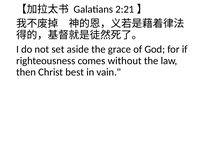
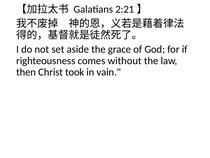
best: best -> took
